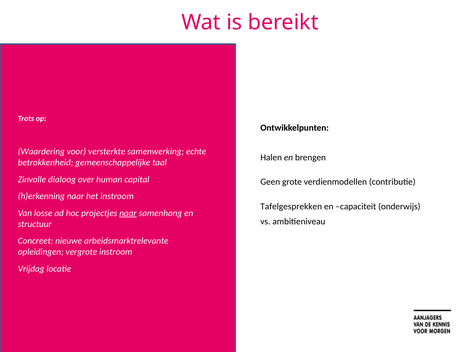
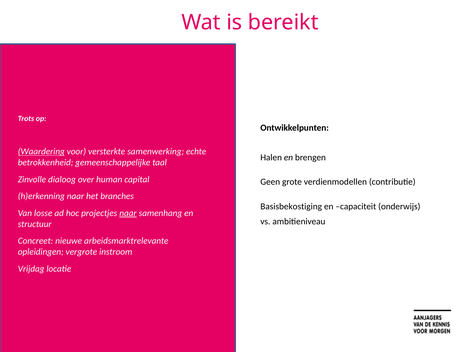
Waardering underline: none -> present
het instroom: instroom -> branches
Tafelgesprekken: Tafelgesprekken -> Basisbekostiging
